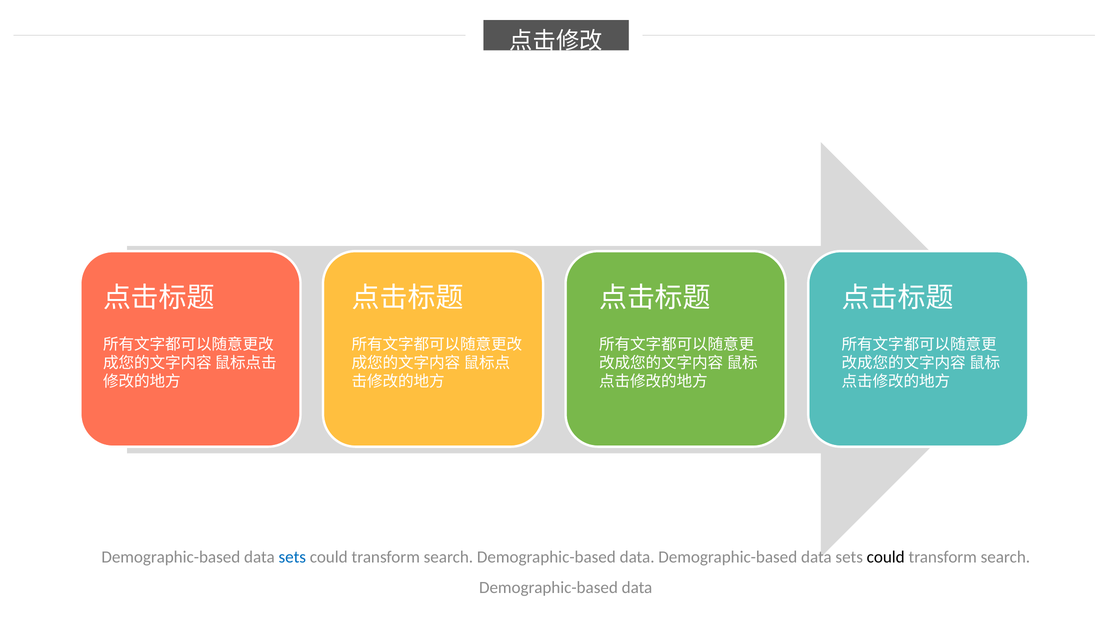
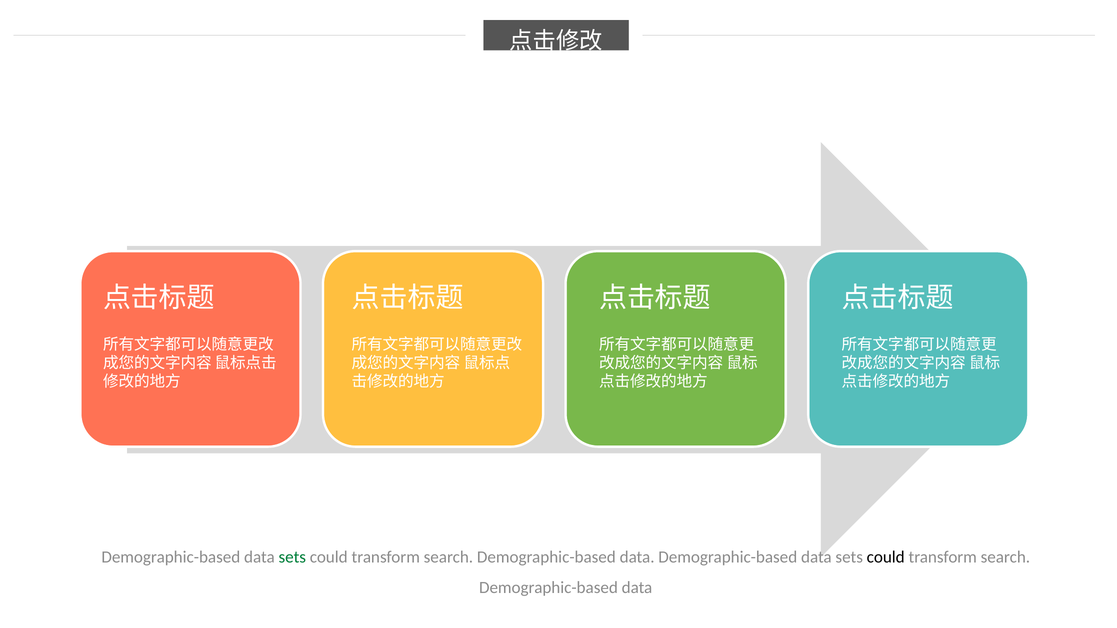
sets at (292, 557) colour: blue -> green
